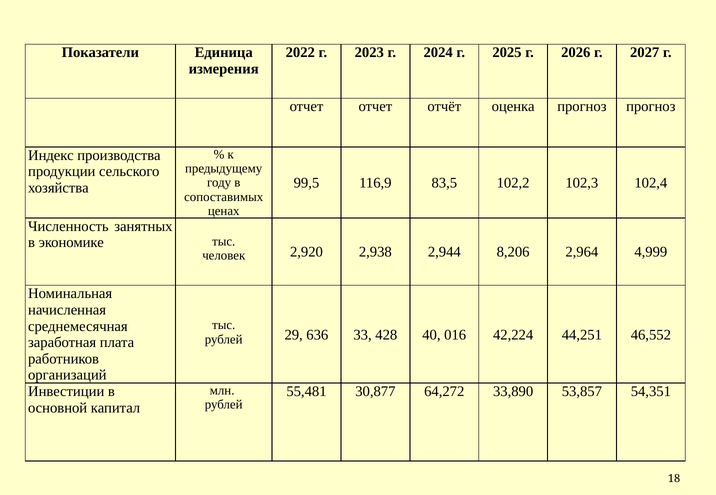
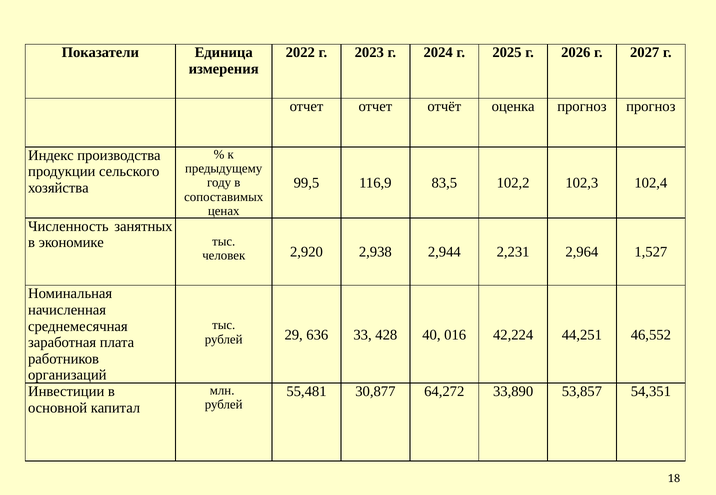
8,206: 8,206 -> 2,231
4,999: 4,999 -> 1,527
